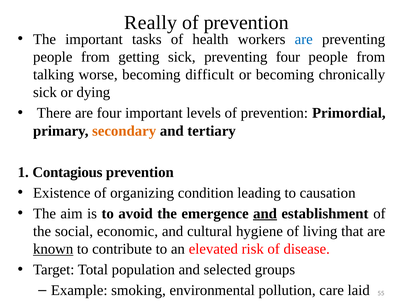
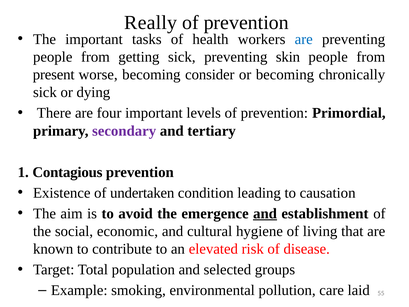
preventing four: four -> skin
talking: talking -> present
difficult: difficult -> consider
secondary colour: orange -> purple
organizing: organizing -> undertaken
known underline: present -> none
